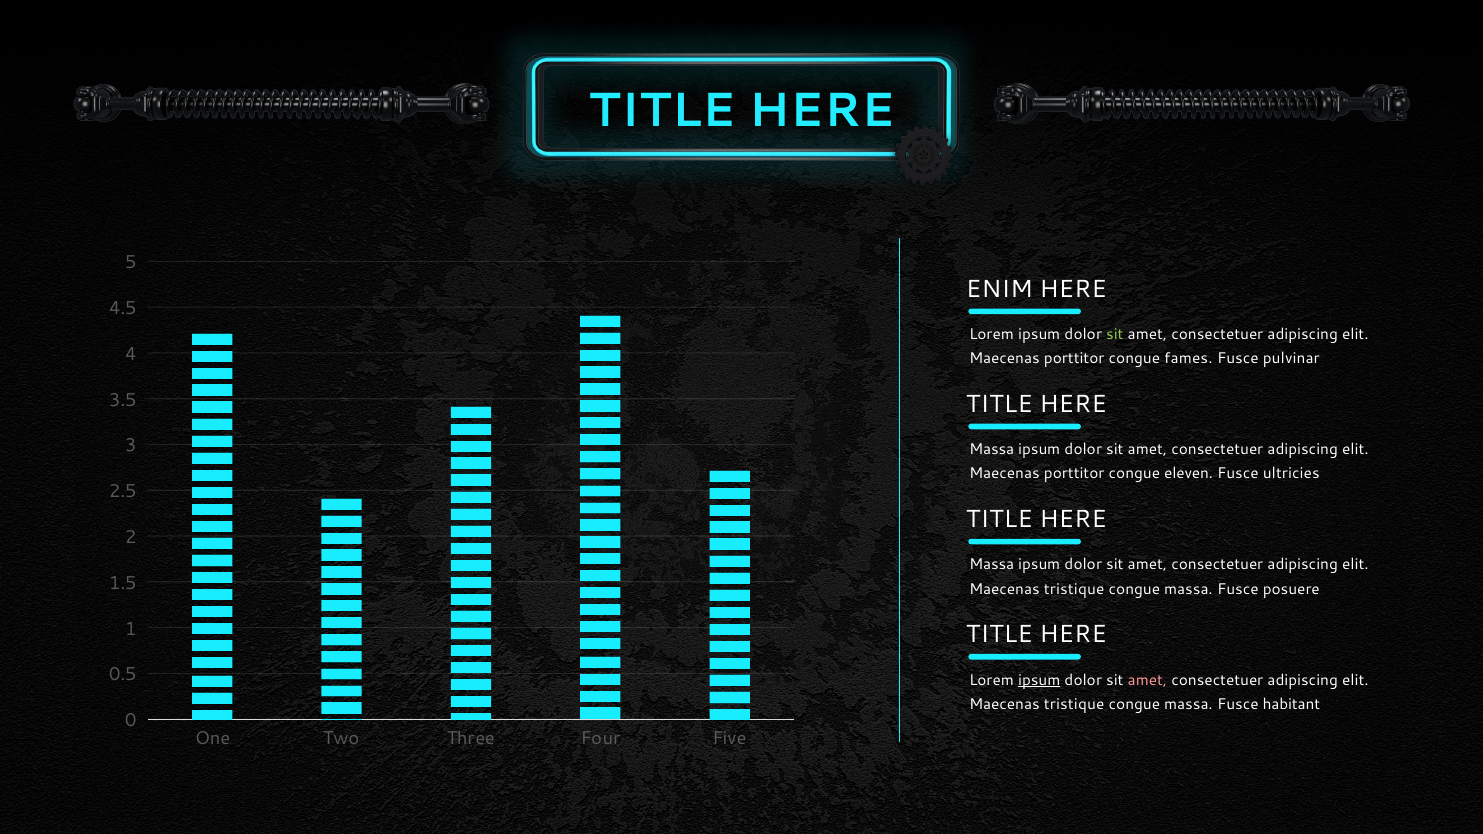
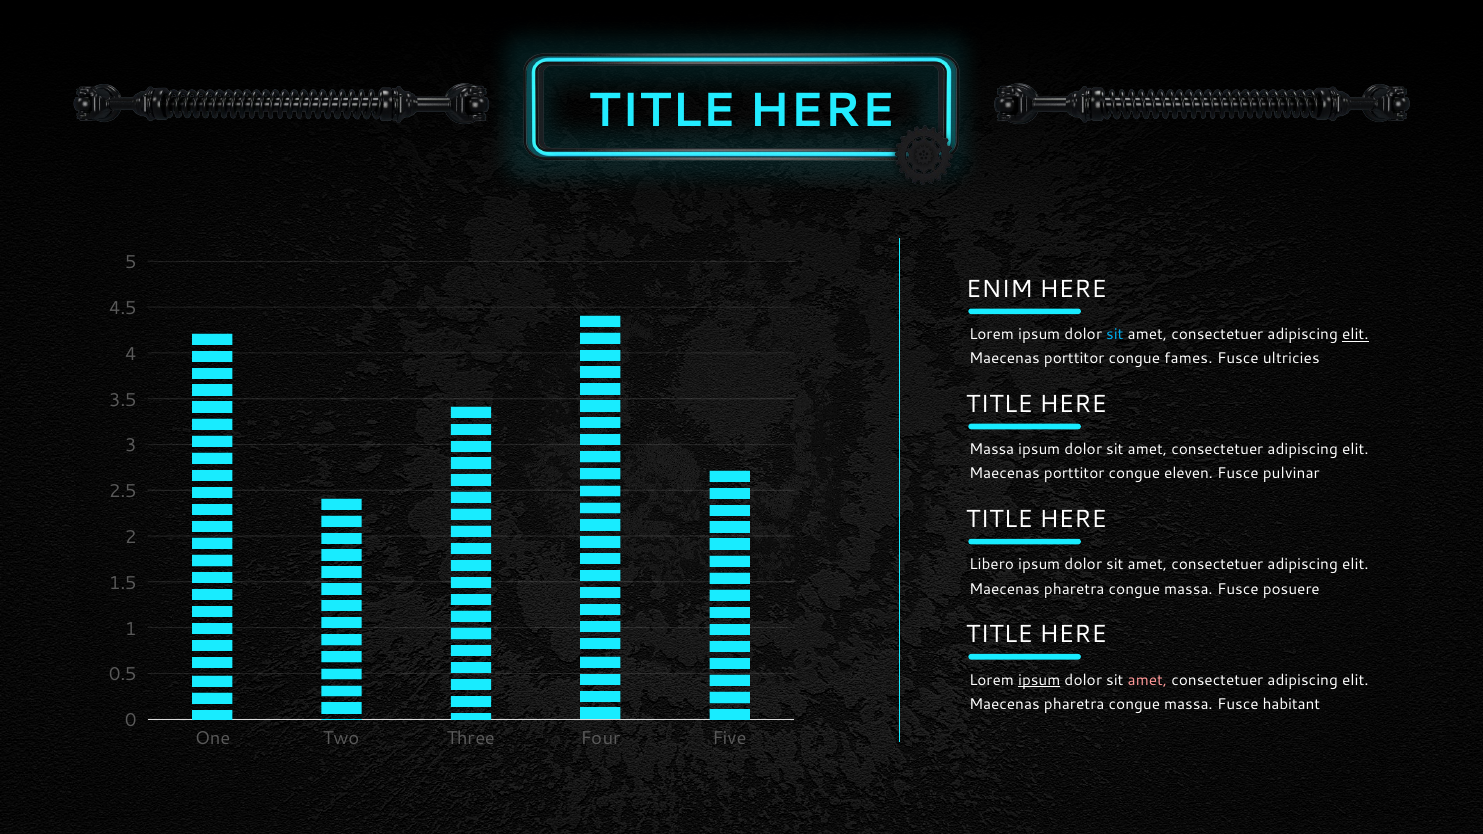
sit at (1115, 335) colour: light green -> light blue
elit at (1355, 335) underline: none -> present
pulvinar: pulvinar -> ultricies
ultricies: ultricies -> pulvinar
Massa at (992, 565): Massa -> Libero
tristique at (1074, 589): tristique -> pharetra
tristique at (1074, 704): tristique -> pharetra
